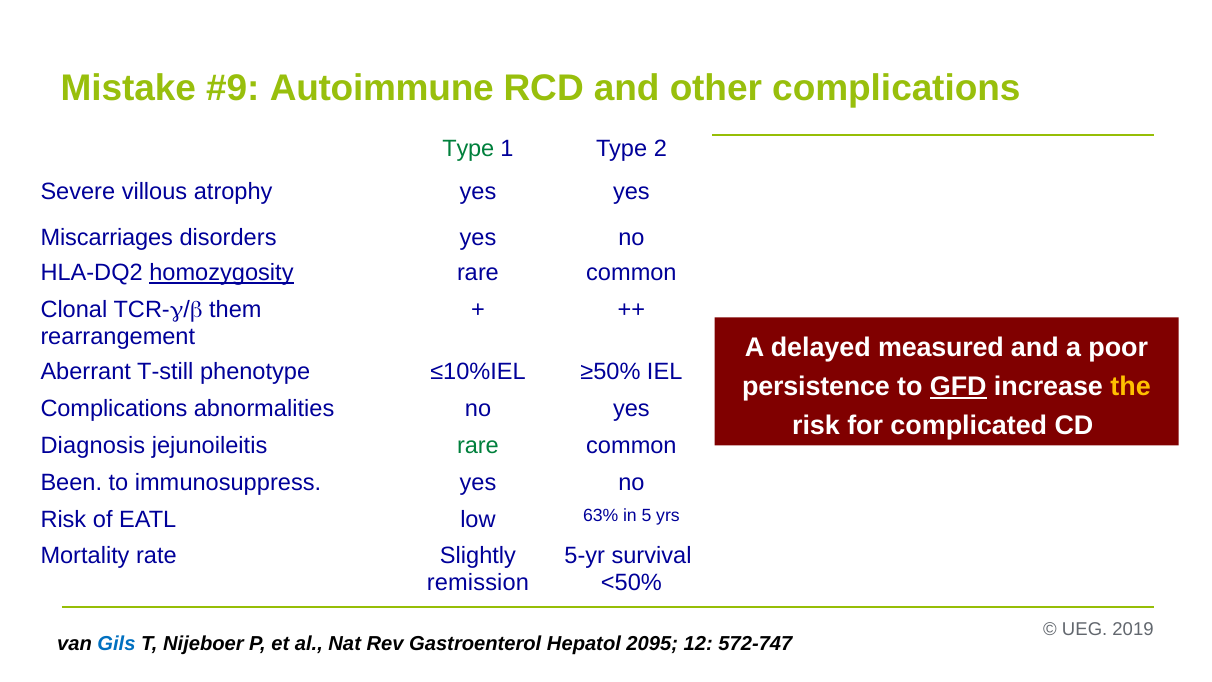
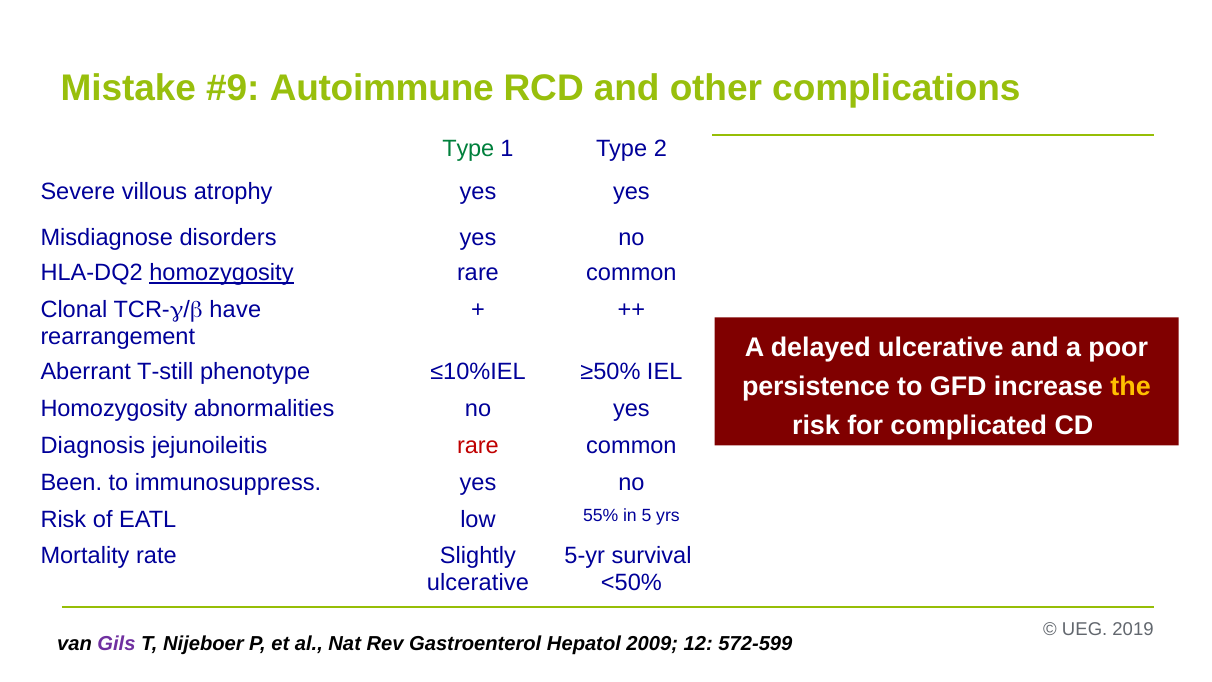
Miscarriages: Miscarriages -> Misdiagnose
them: them -> have
delayed measured: measured -> ulcerative
GFD underline: present -> none
Complications at (114, 409): Complications -> Homozygosity
rare at (478, 445) colour: green -> red
63%: 63% -> 55%
remission at (478, 582): remission -> ulcerative
Gils colour: blue -> purple
2095: 2095 -> 2009
572-747: 572-747 -> 572-599
